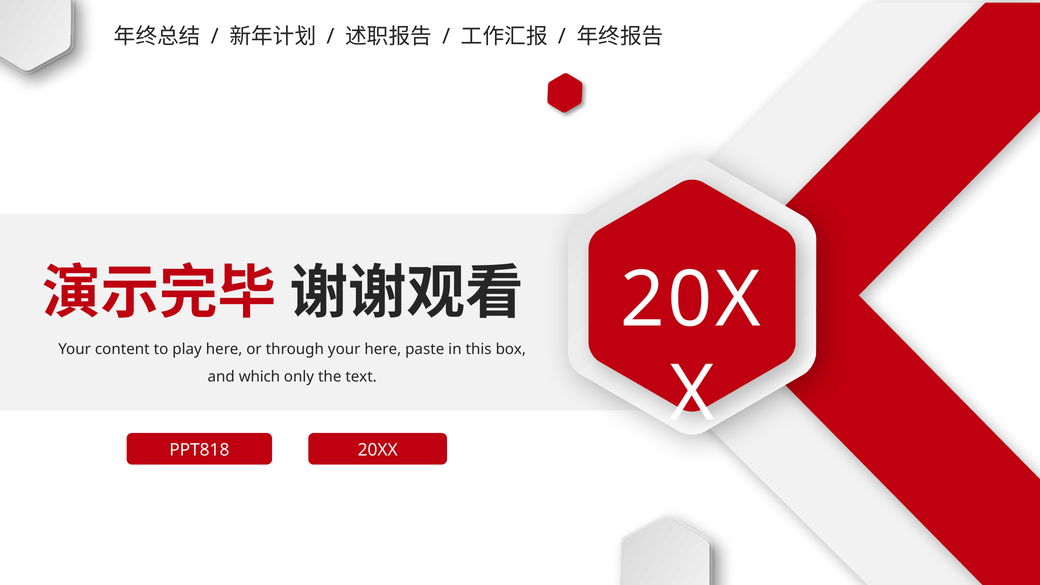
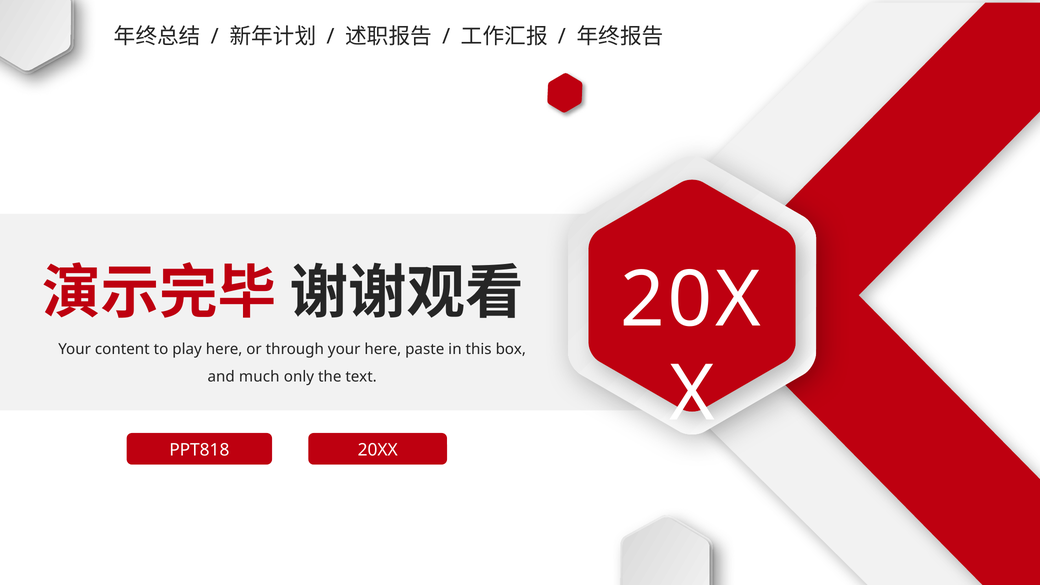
which: which -> much
